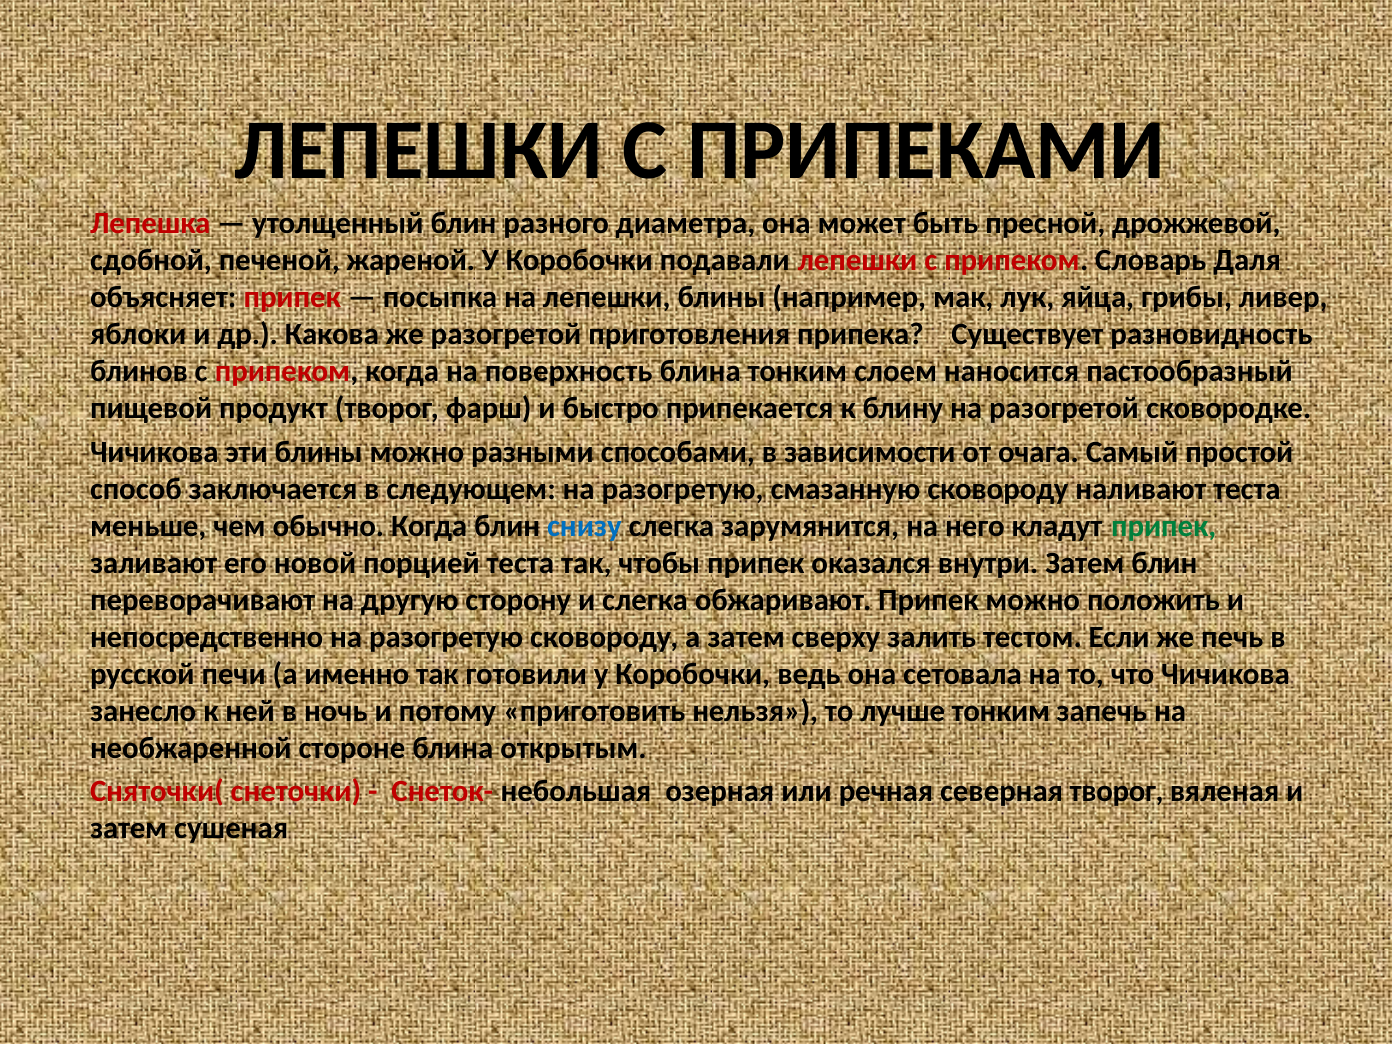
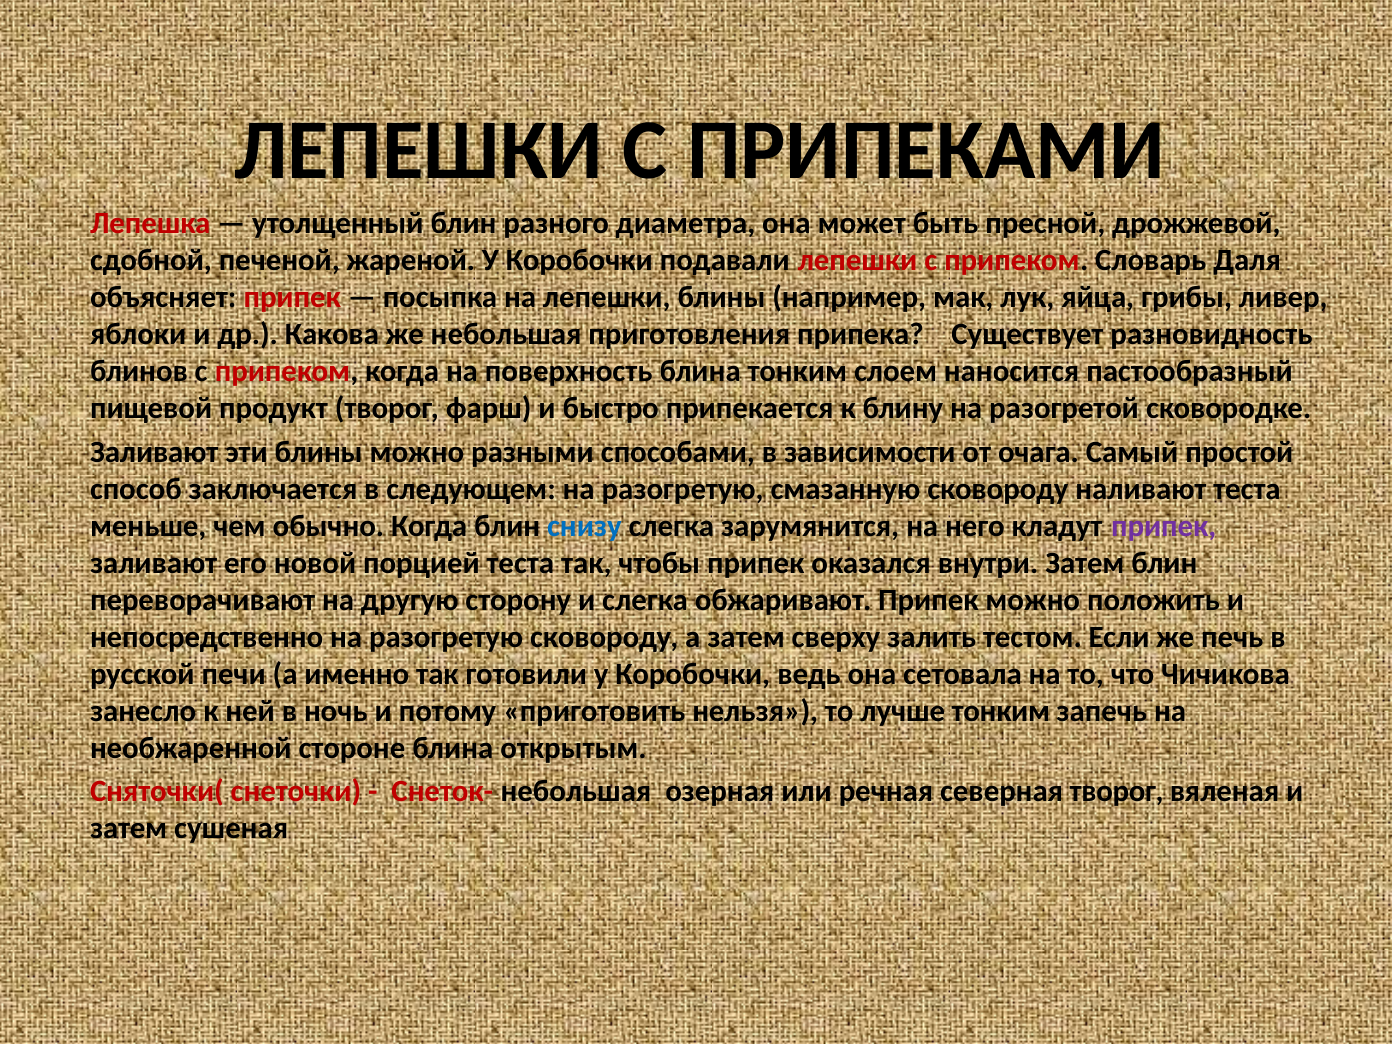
же разогретой: разогретой -> небольшая
Чичикова at (154, 452): Чичикова -> Заливают
припек at (1164, 526) colour: green -> purple
